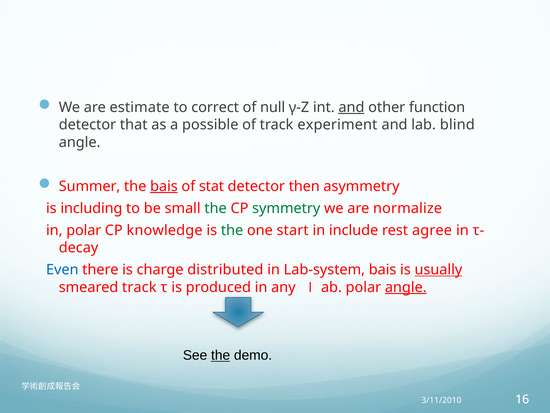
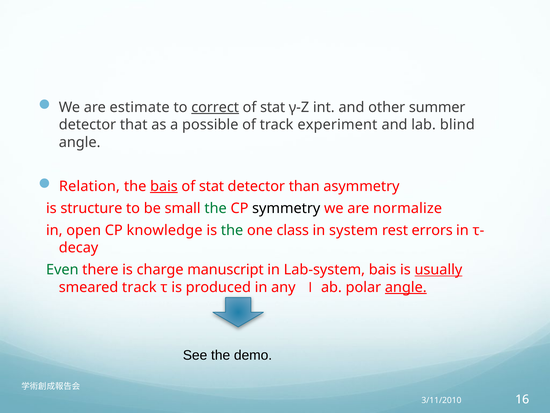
correct underline: none -> present
null at (273, 107): null -> stat
and at (351, 107) underline: present -> none
function: function -> summer
Summer: Summer -> Relation
then: then -> than
including: including -> structure
symmetry colour: green -> black
in polar: polar -> open
start: start -> class
include: include -> system
agree: agree -> errors
Even colour: blue -> green
distributed: distributed -> manuscript
the at (221, 355) underline: present -> none
